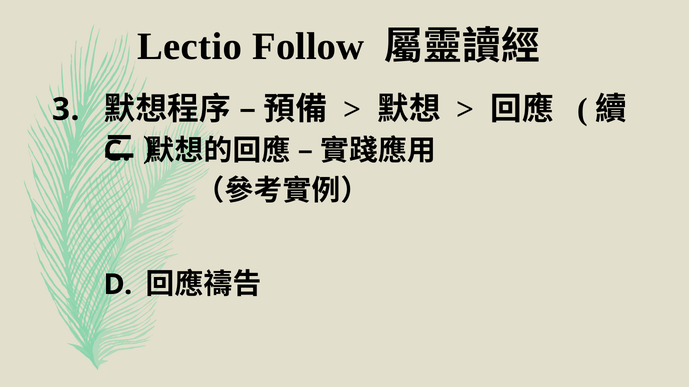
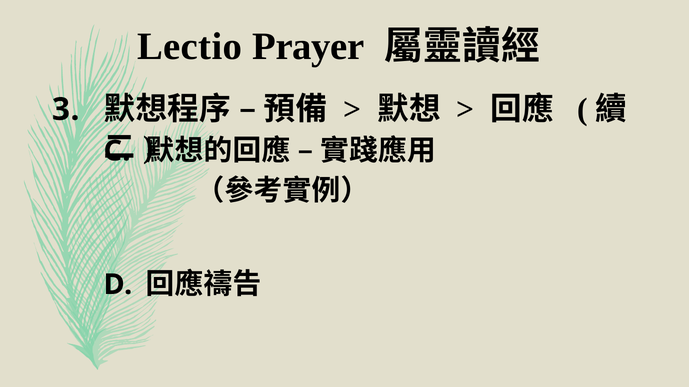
Follow: Follow -> Prayer
